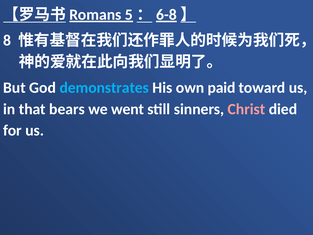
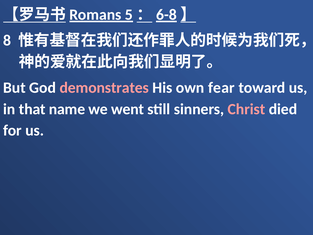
demonstrates colour: light blue -> pink
paid: paid -> fear
bears: bears -> name
